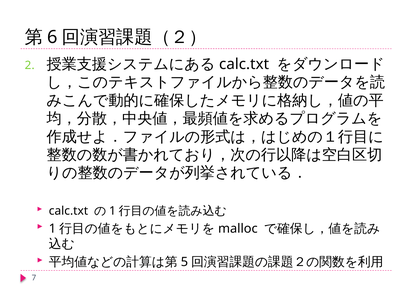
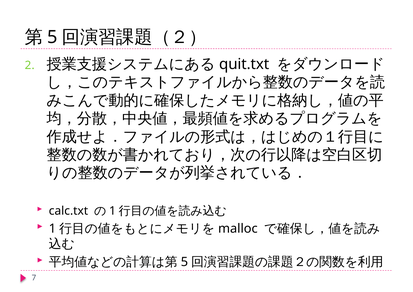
6 at (52, 37): 6 -> 5
calc.txt at (244, 64): calc.txt -> quit.txt
